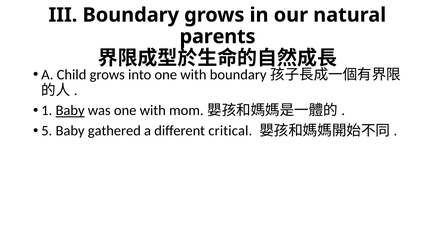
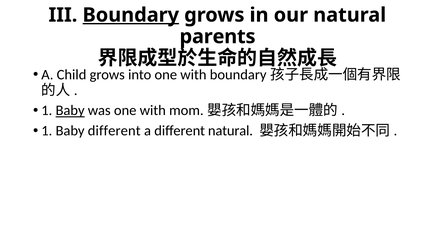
Boundary at (131, 15) underline: none -> present
5 at (47, 131): 5 -> 1
Baby gathered: gathered -> different
different critical: critical -> natural
